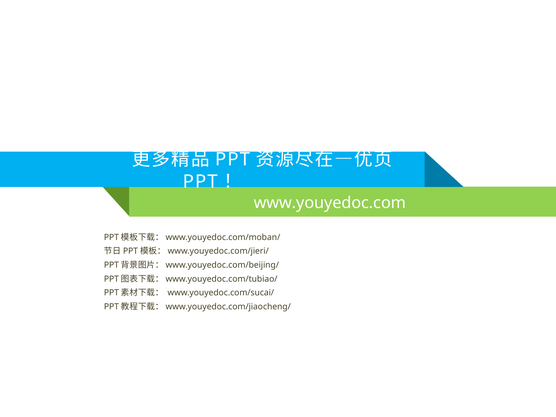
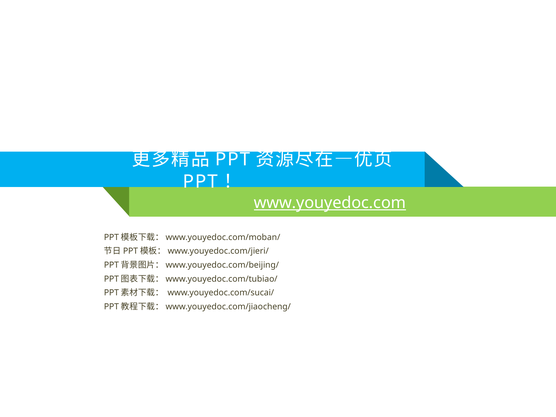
www.youyedoc.com underline: none -> present
